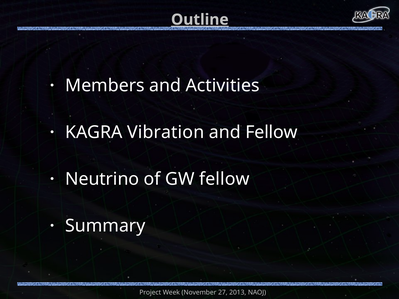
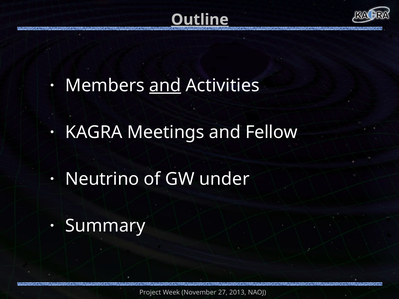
and at (165, 86) underline: none -> present
Vibration: Vibration -> Meetings
GW fellow: fellow -> under
